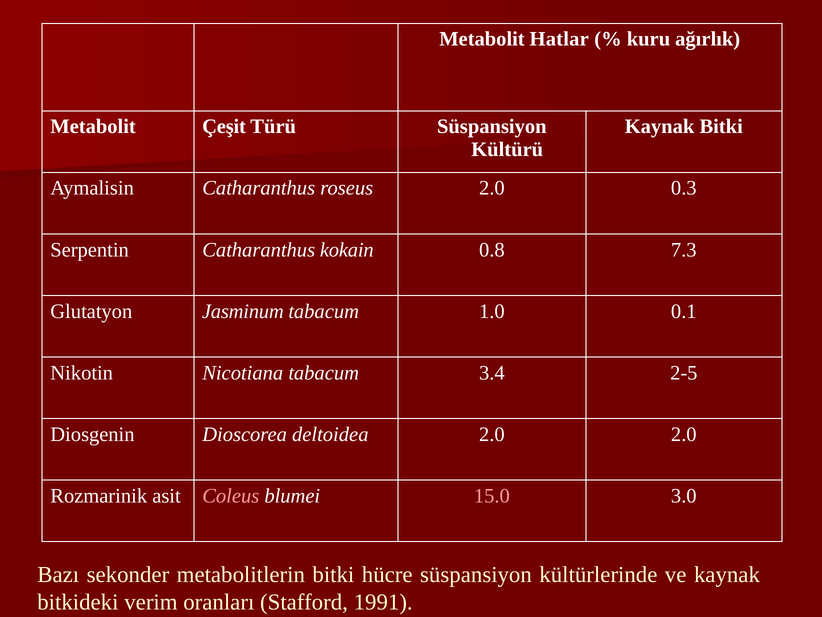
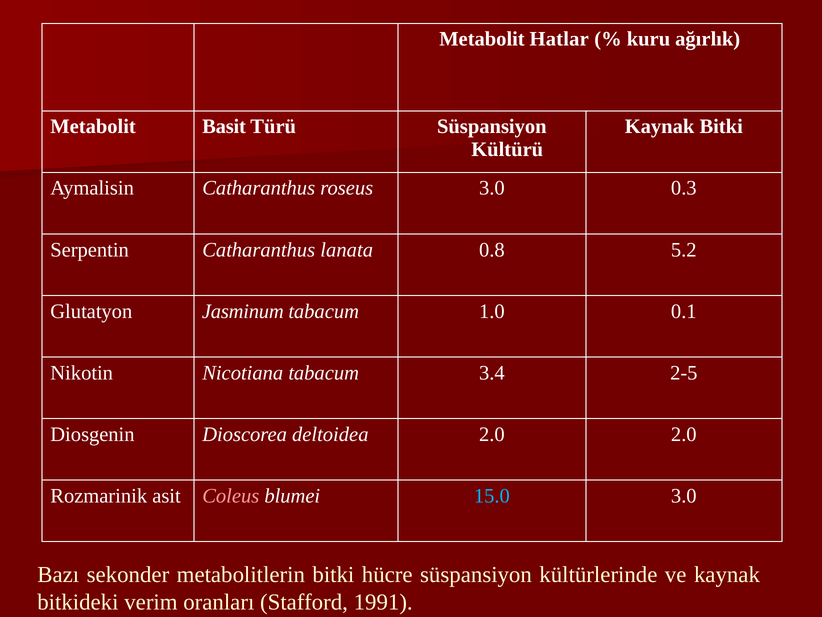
Çeşit: Çeşit -> Basit
roseus 2.0: 2.0 -> 3.0
kokain: kokain -> lanata
7.3: 7.3 -> 5.2
15.0 colour: pink -> light blue
